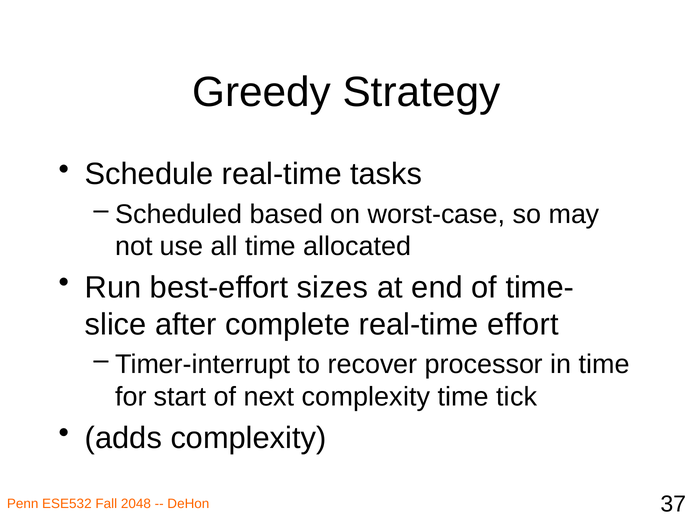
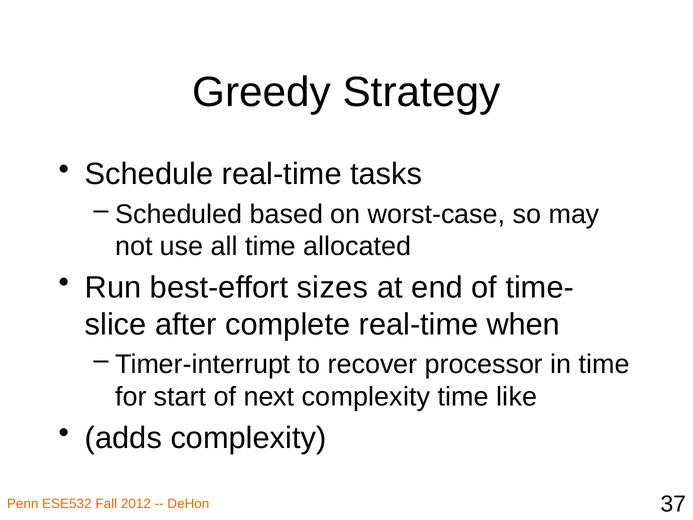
effort: effort -> when
tick: tick -> like
2048: 2048 -> 2012
